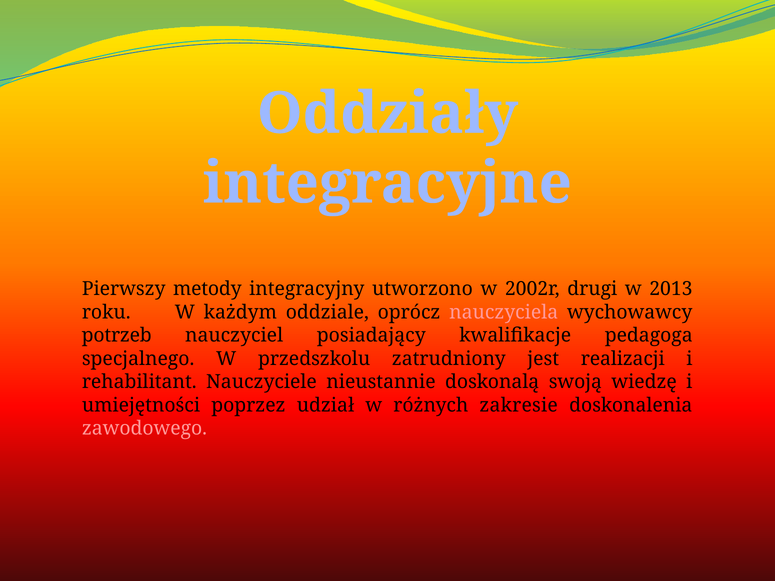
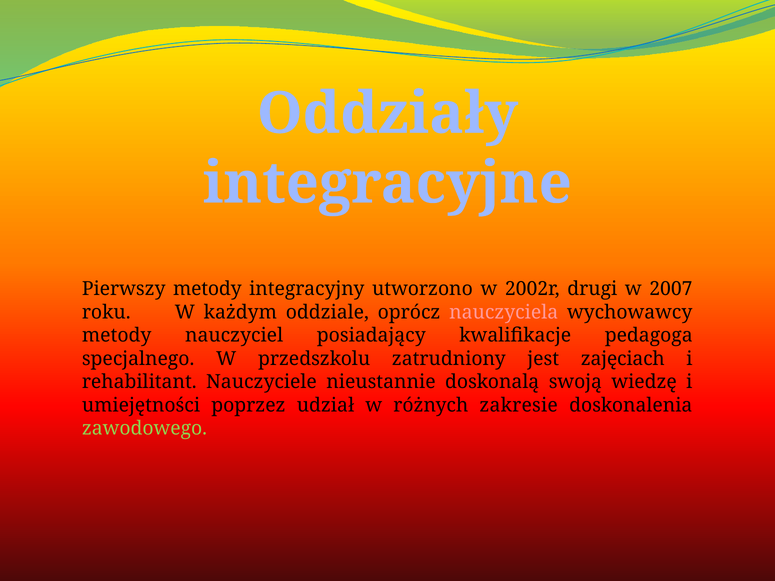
2013: 2013 -> 2007
potrzeb at (117, 336): potrzeb -> metody
realizacji: realizacji -> zajęciach
zawodowego colour: pink -> light green
